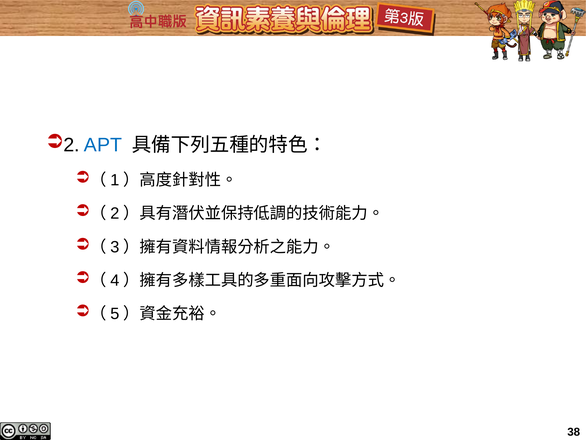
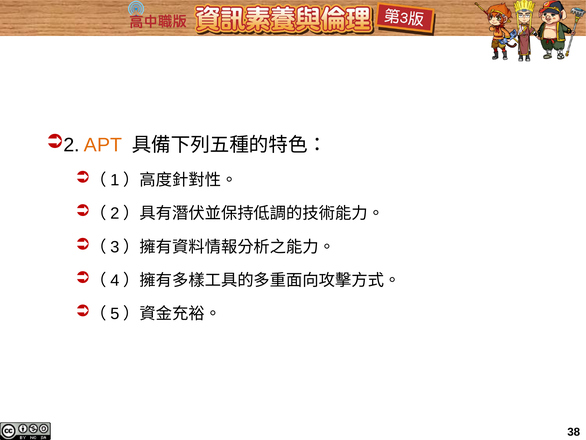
APT colour: blue -> orange
